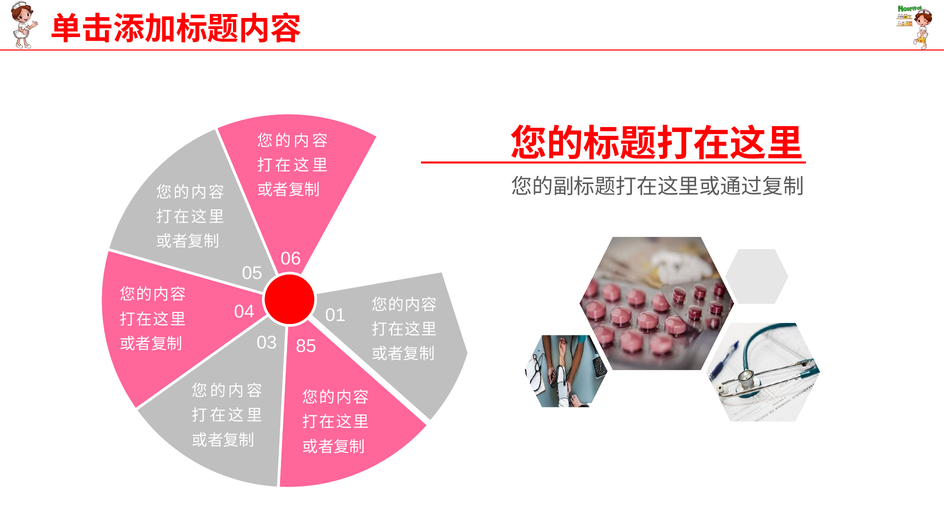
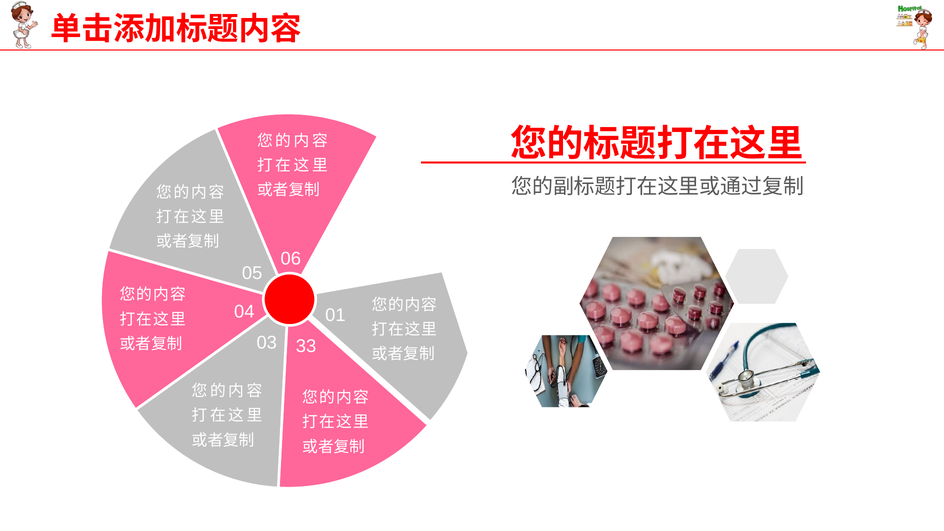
85: 85 -> 33
